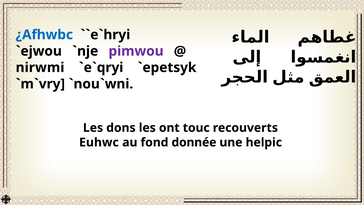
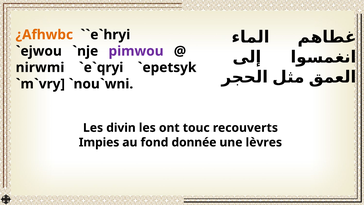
¿Afhwbc colour: blue -> orange
dons: dons -> divin
Euhwc: Euhwc -> Impies
helpic: helpic -> lèvres
